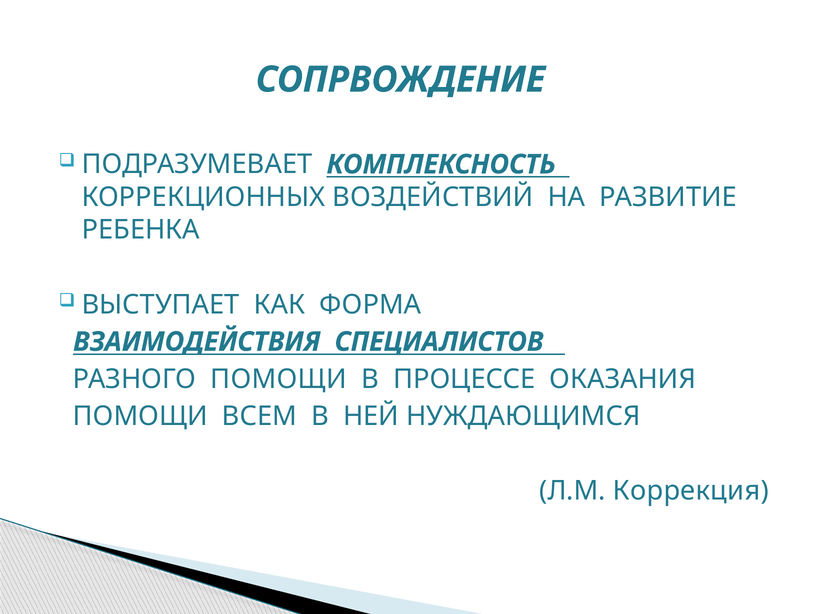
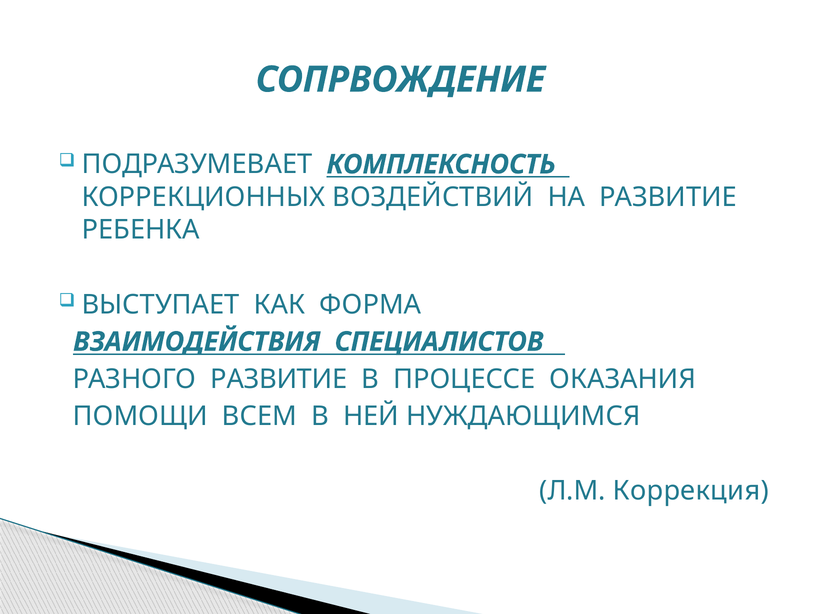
РАЗНОГО ПОМОЩИ: ПОМОЩИ -> РАЗВИТИЕ
